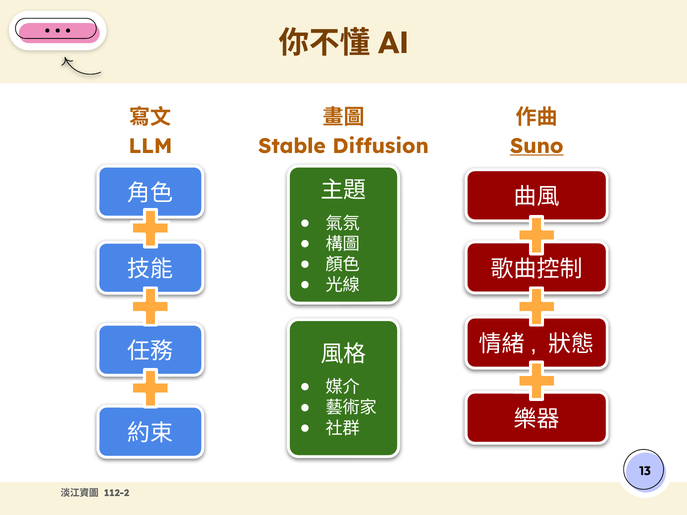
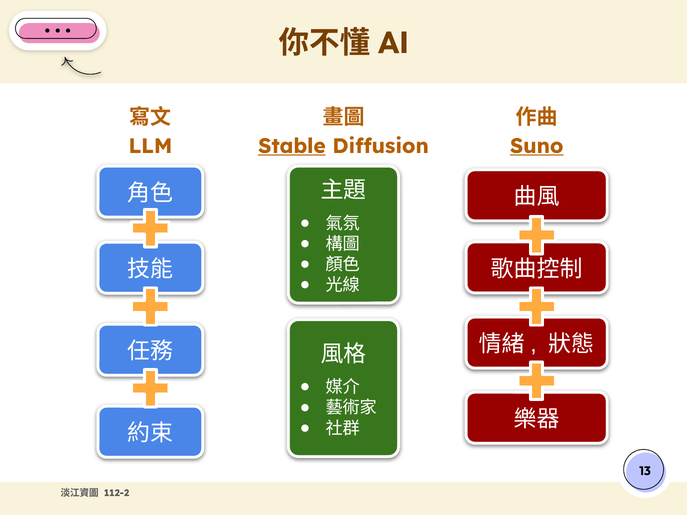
Stable underline: none -> present
